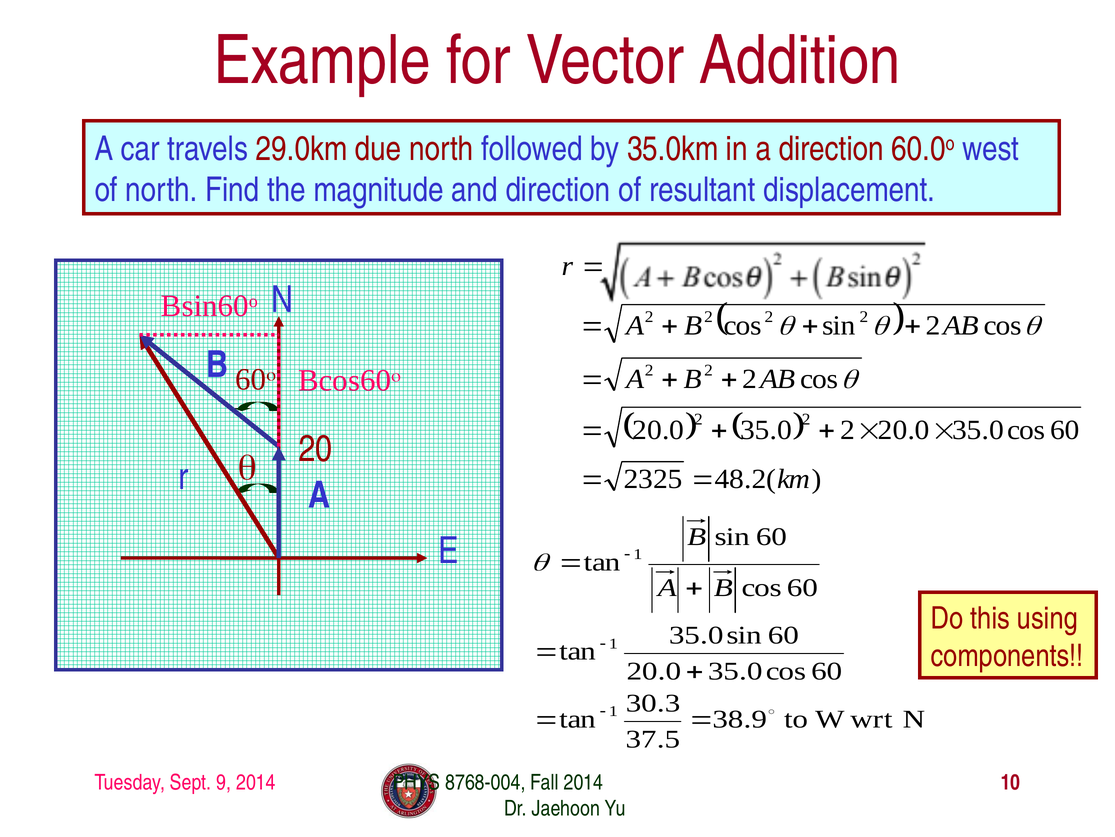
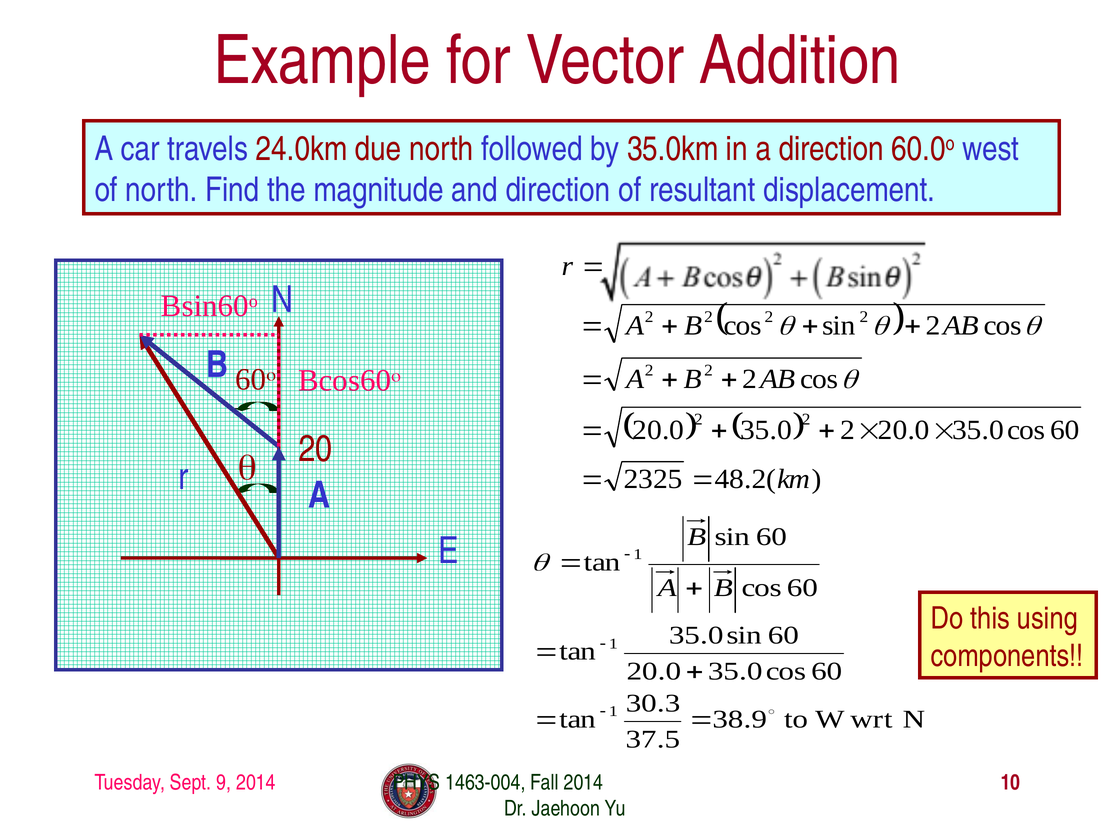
29.0km: 29.0km -> 24.0km
8768-004: 8768-004 -> 1463-004
